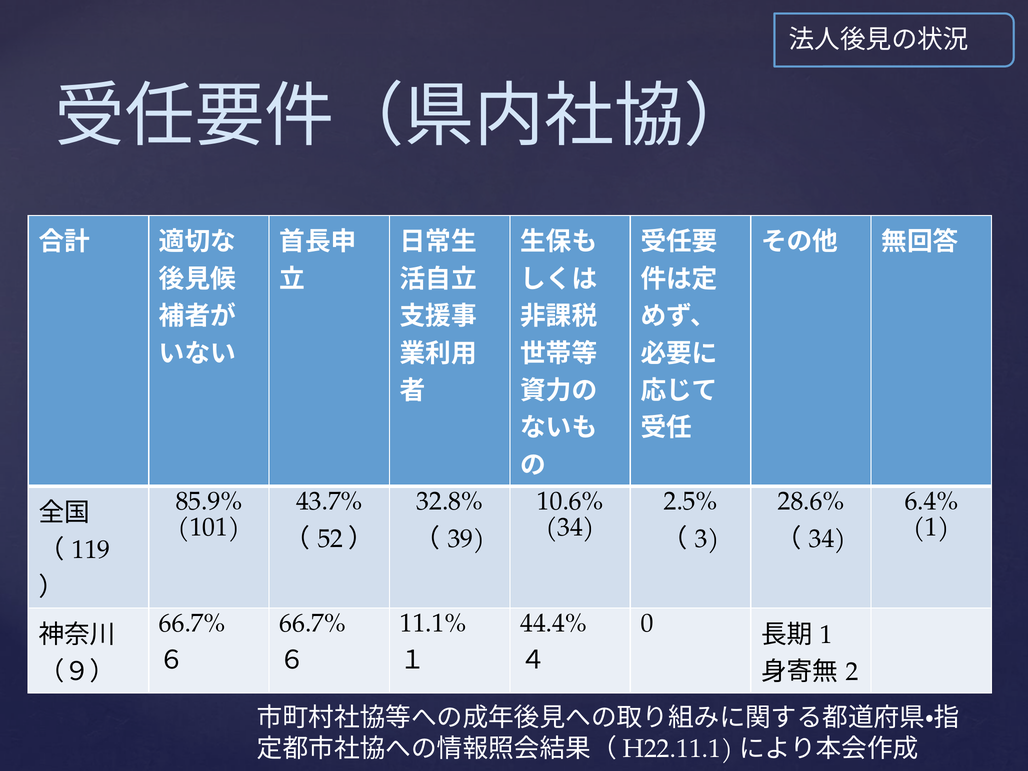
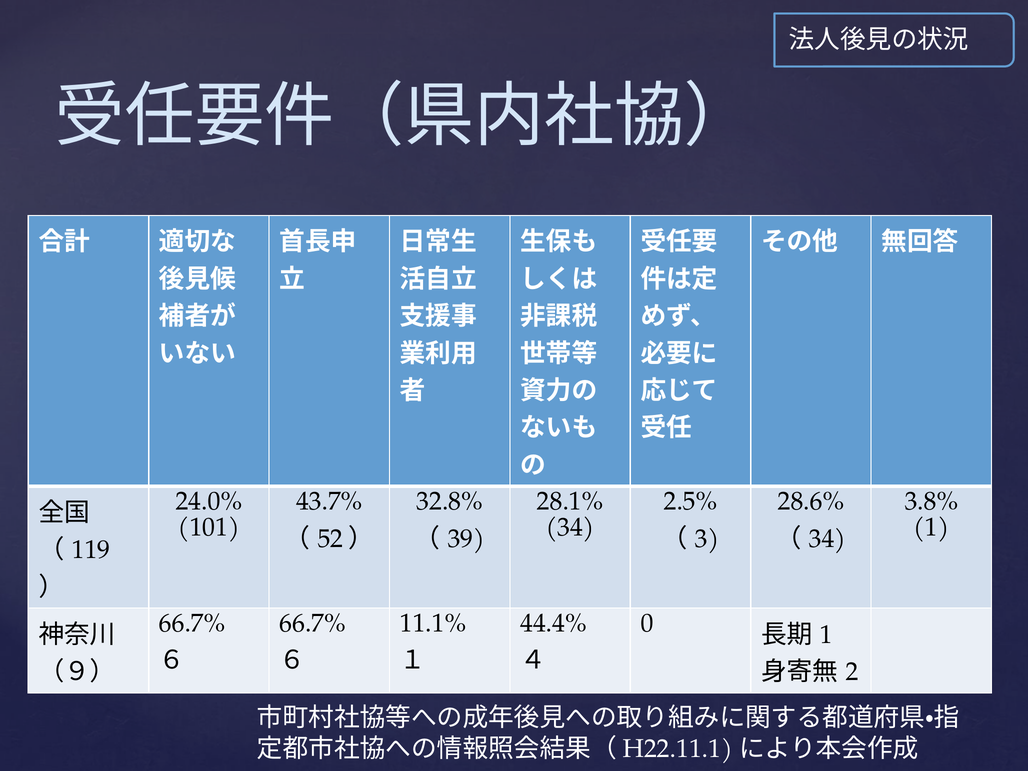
85.9%: 85.9% -> 24.0%
10.6%: 10.6% -> 28.1%
6.4%: 6.4% -> 3.8%
